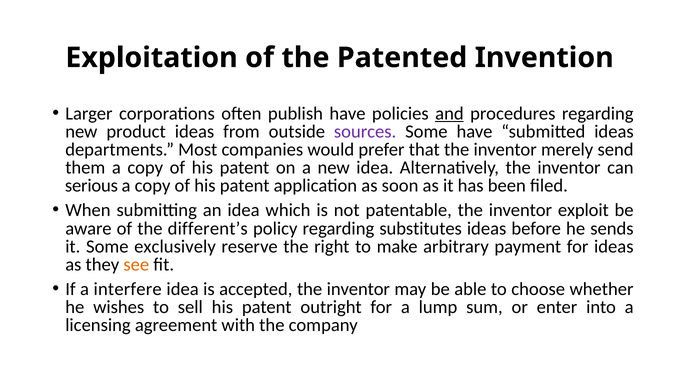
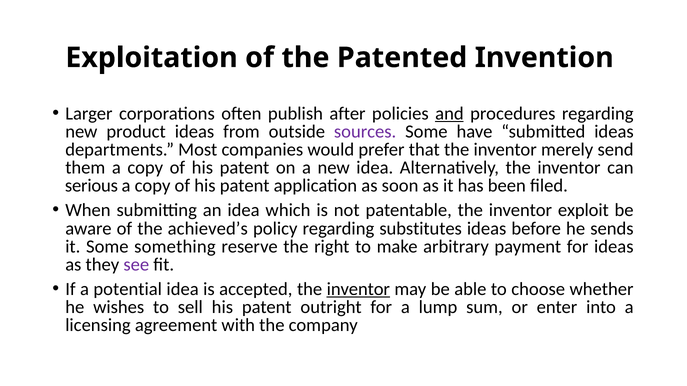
publish have: have -> after
different’s: different’s -> achieved’s
exclusively: exclusively -> something
see colour: orange -> purple
interfere: interfere -> potential
inventor at (358, 289) underline: none -> present
